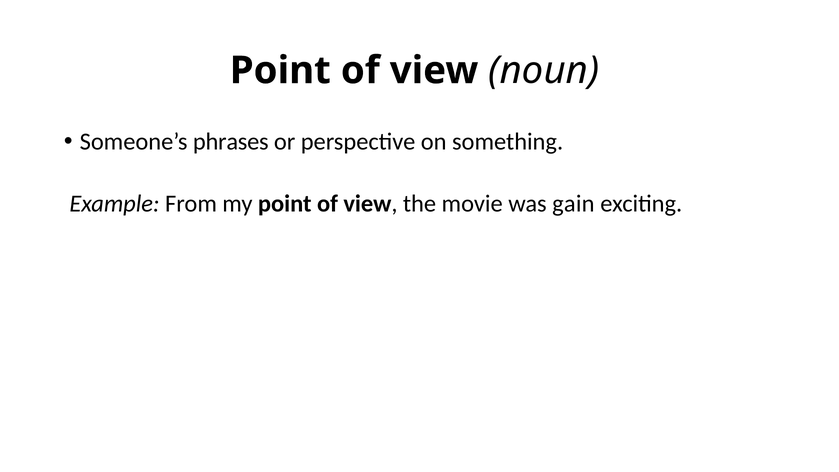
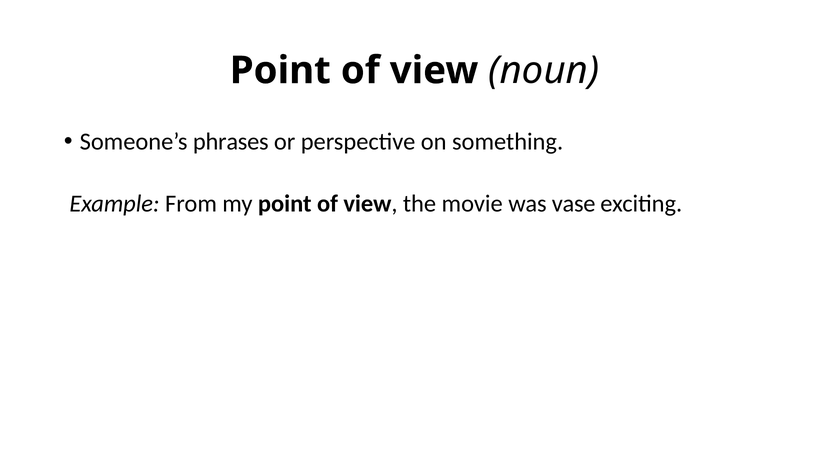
gain: gain -> vase
